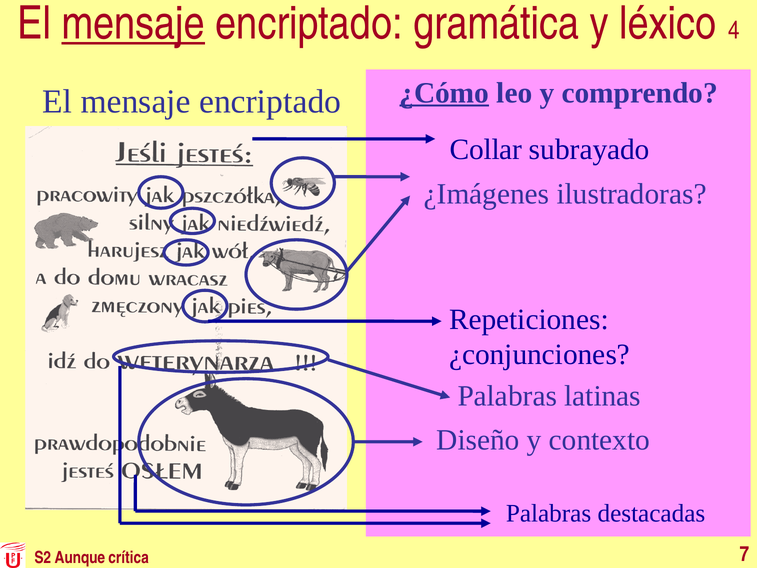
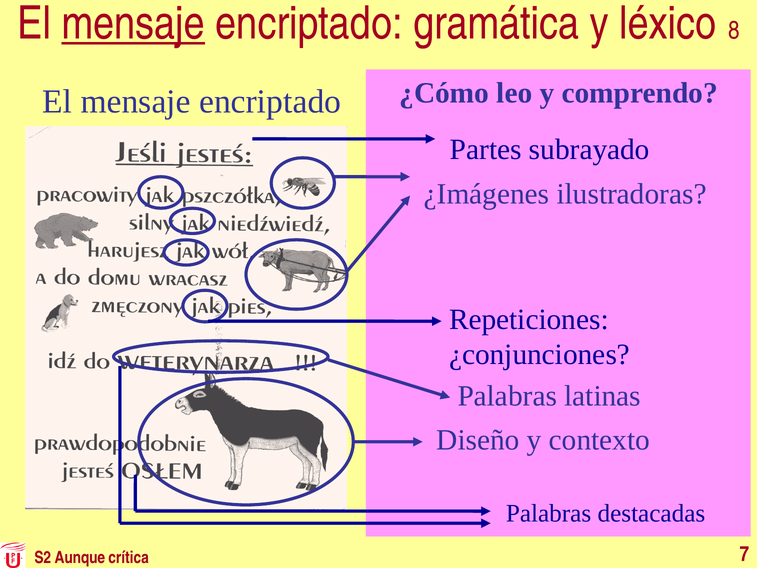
4: 4 -> 8
¿Cómo underline: present -> none
Collar: Collar -> Partes
